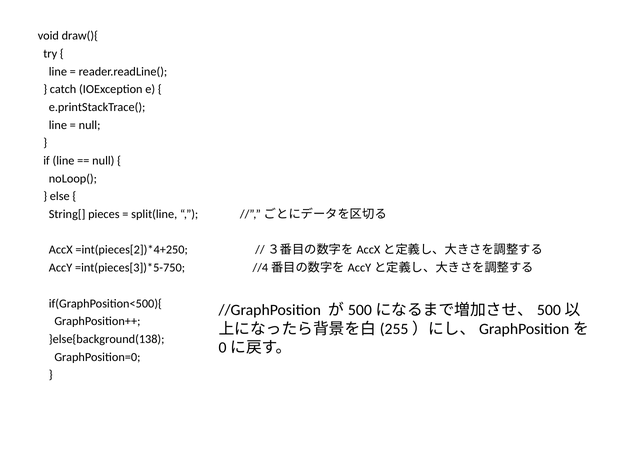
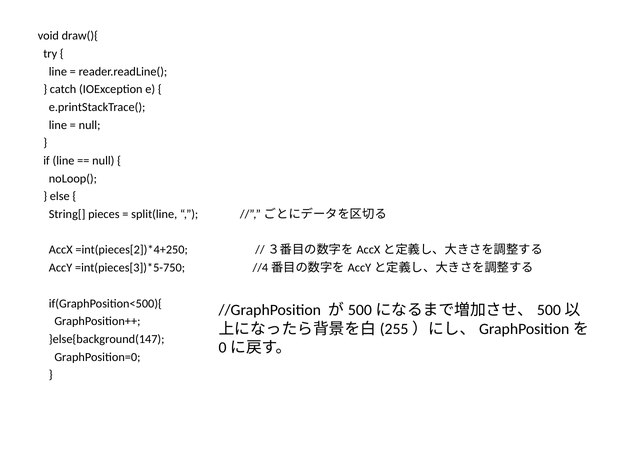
}else{background(138: }else{background(138 -> }else{background(147
